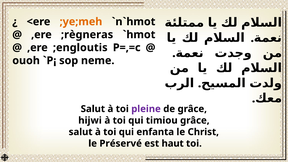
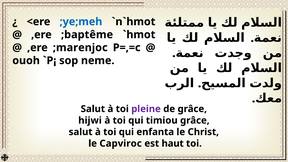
;ye;meh colour: orange -> blue
;règneras: ;règneras -> ;baptême
;engloutis: ;engloutis -> ;marenjoc
Préservé: Préservé -> Capviroc
